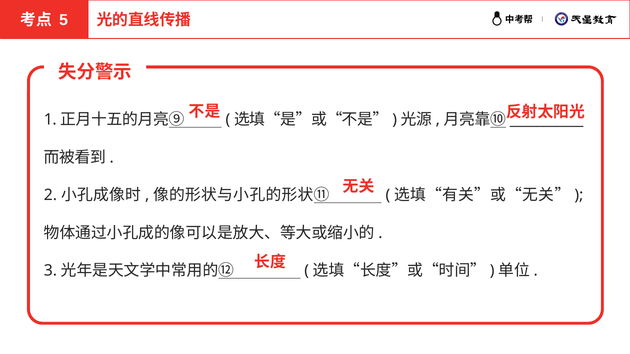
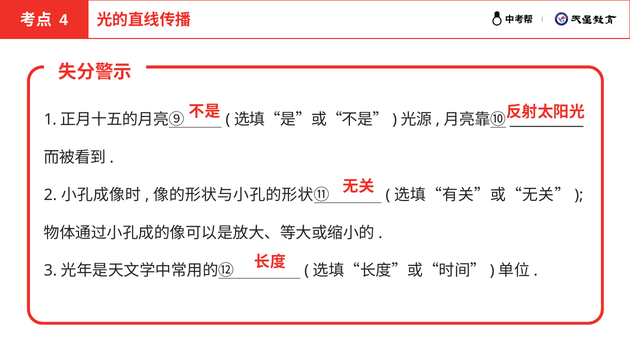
5: 5 -> 4
